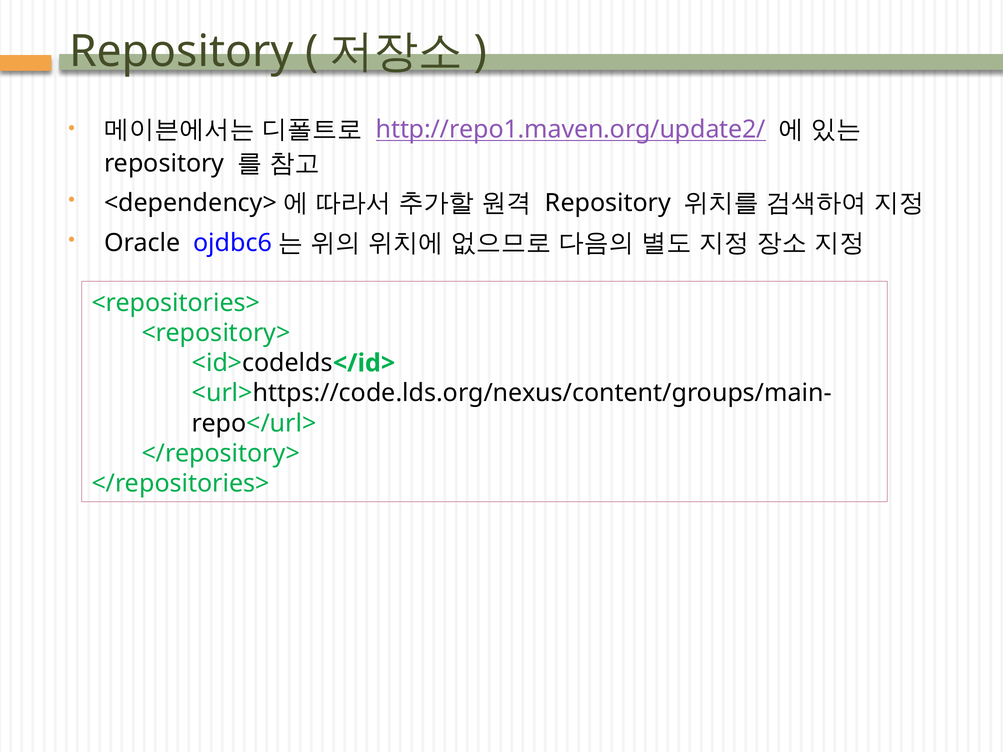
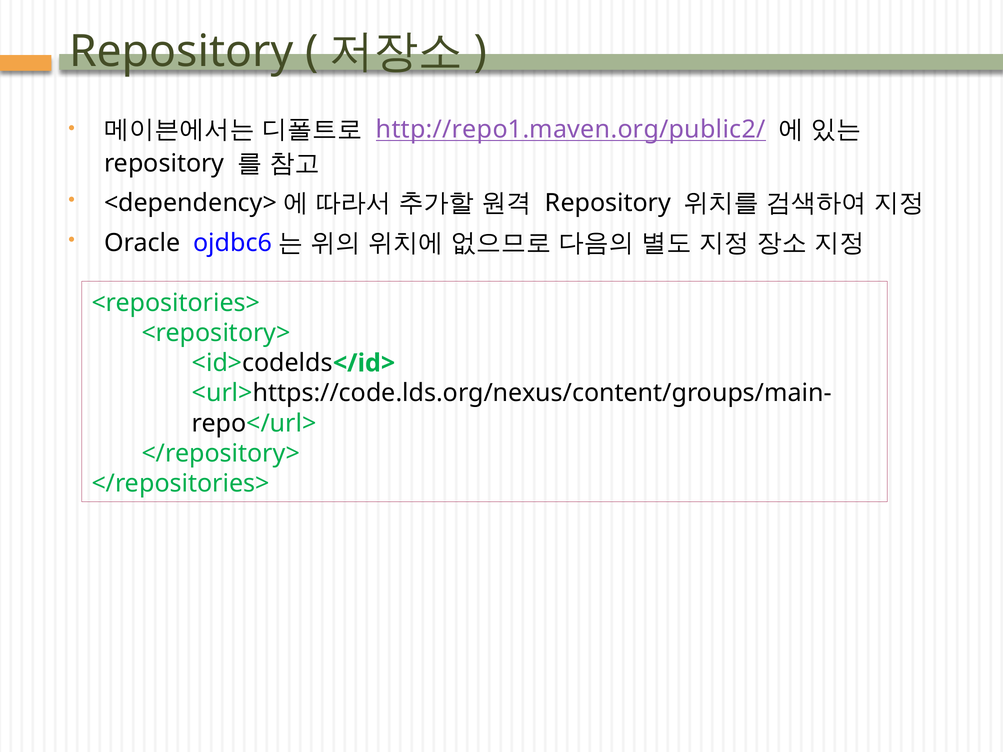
http://repo1.maven.org/update2/: http://repo1.maven.org/update2/ -> http://repo1.maven.org/public2/
